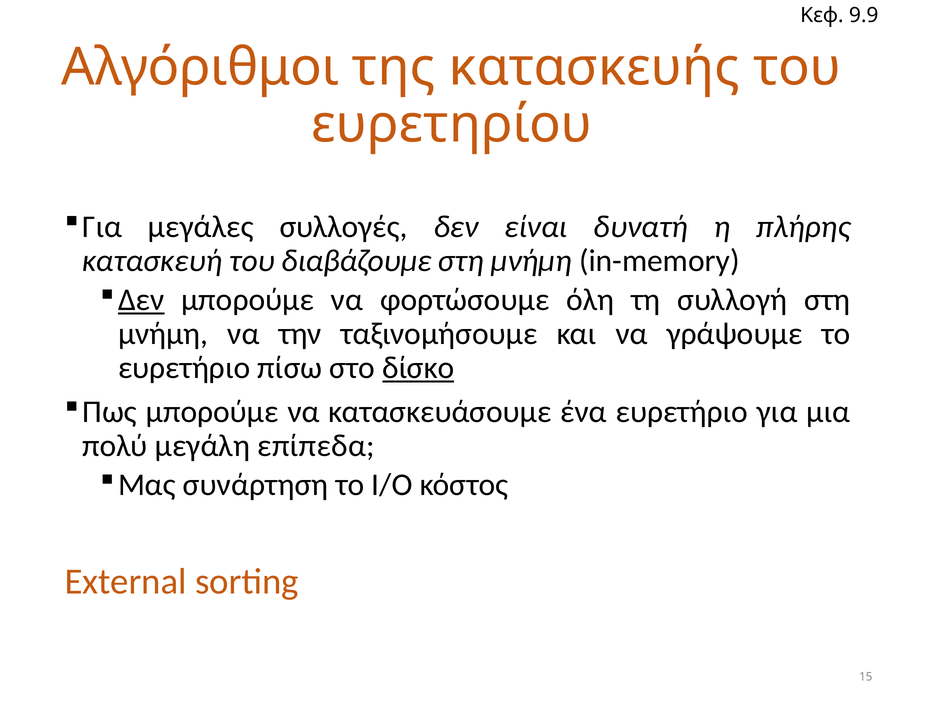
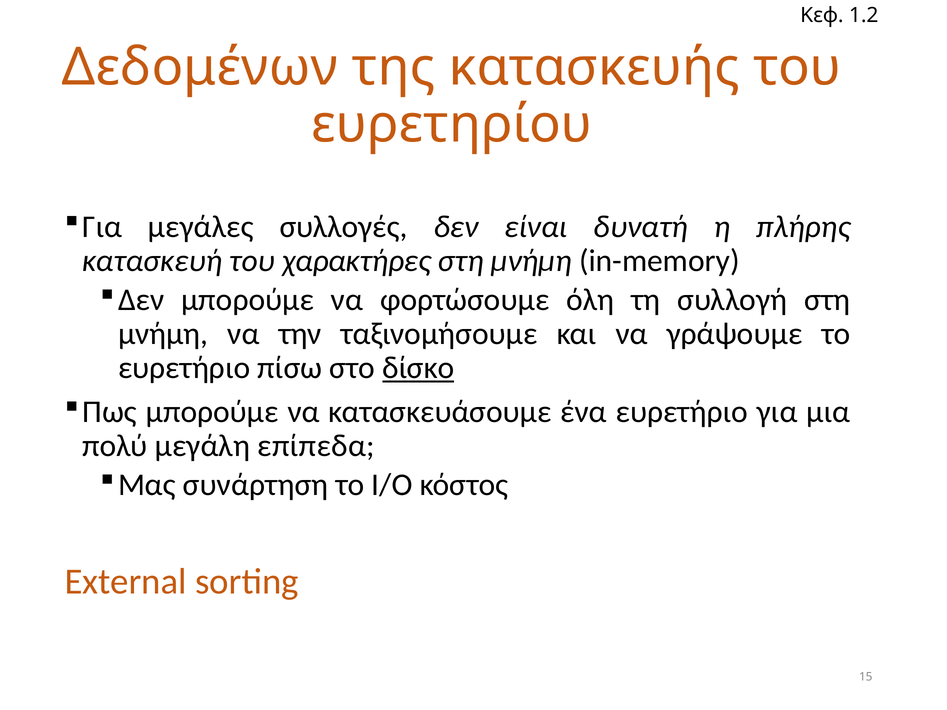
9.9: 9.9 -> 1.2
Αλγόριθμοι: Αλγόριθμοι -> Δεδομένων
διαβάζουμε: διαβάζουμε -> χαρακτήρες
Δεν at (141, 300) underline: present -> none
